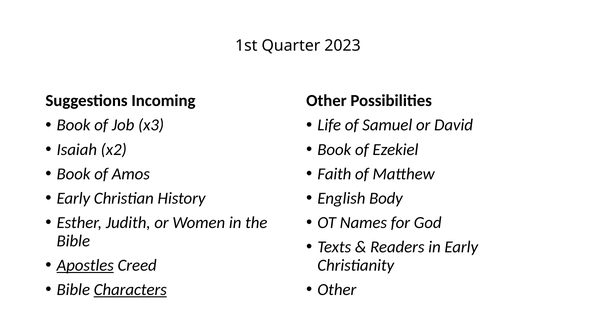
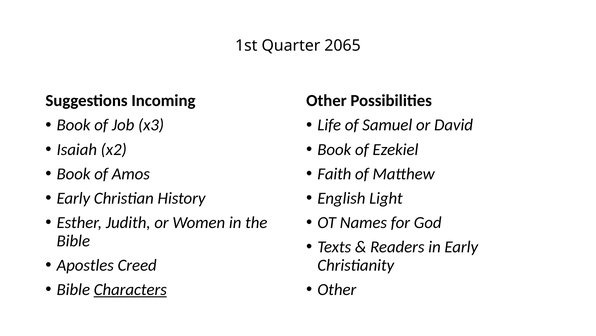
2023: 2023 -> 2065
Body: Body -> Light
Apostles underline: present -> none
